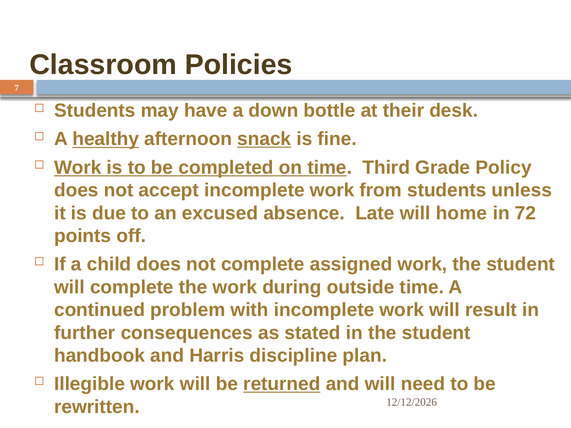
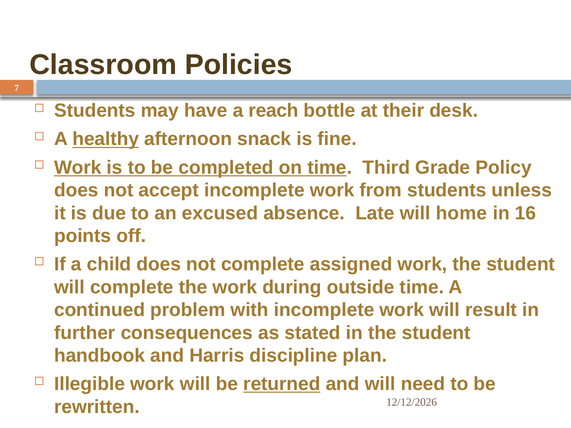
down: down -> reach
snack underline: present -> none
72: 72 -> 16
